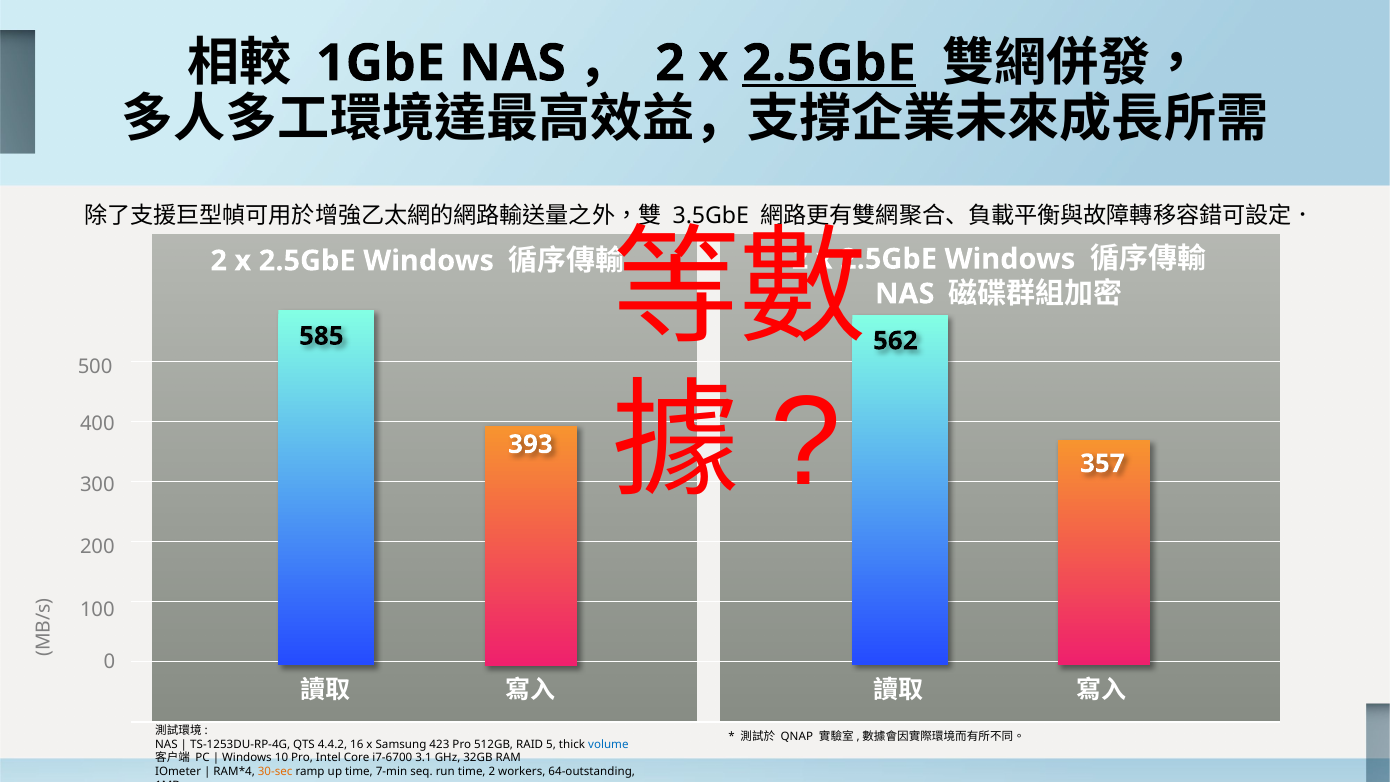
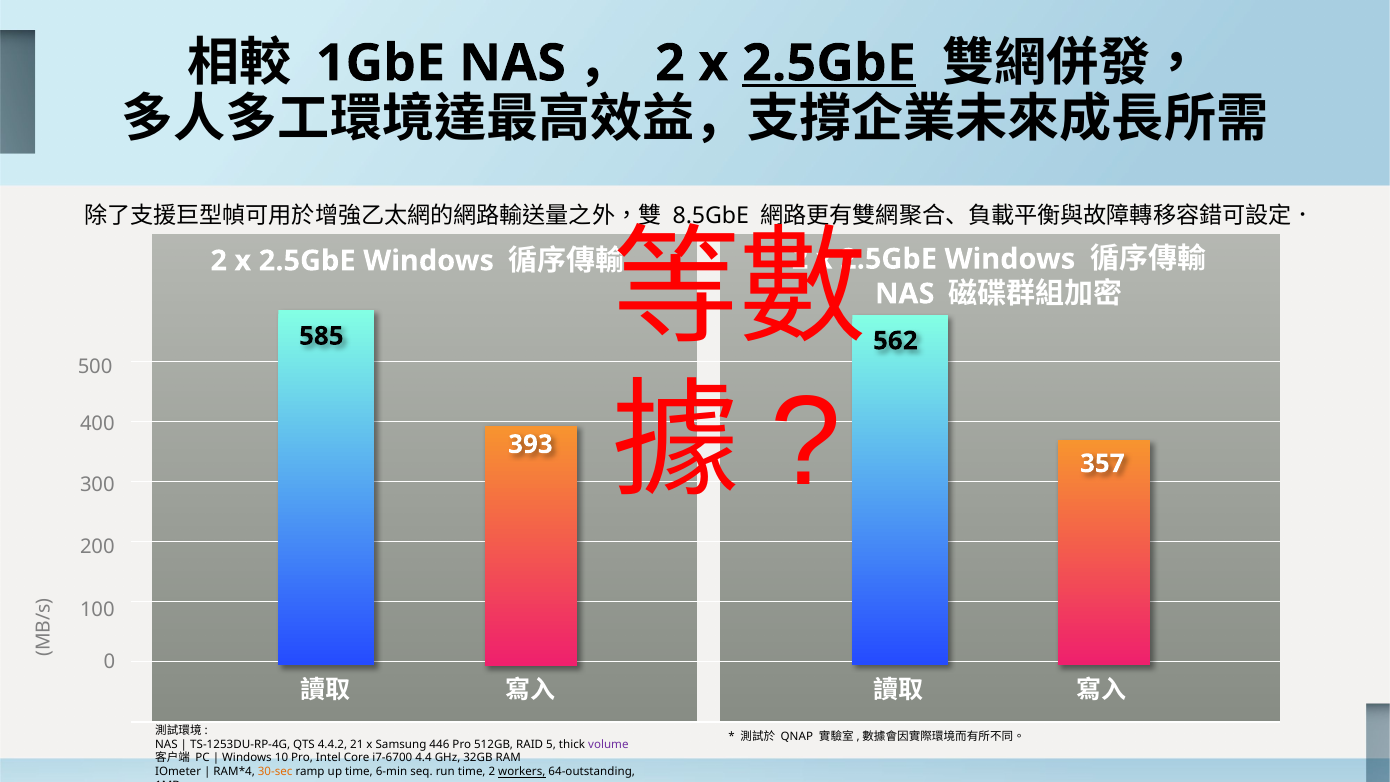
3.5GbE: 3.5GbE -> 8.5GbE
16: 16 -> 21
423: 423 -> 446
volume colour: blue -> purple
3.1: 3.1 -> 4.4
7-min: 7-min -> 6-min
workers underline: none -> present
